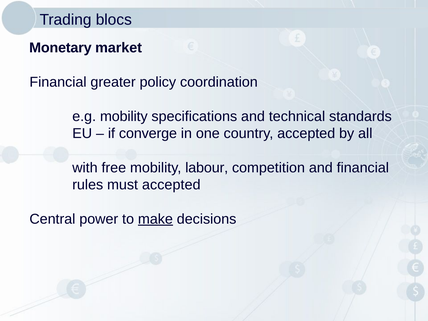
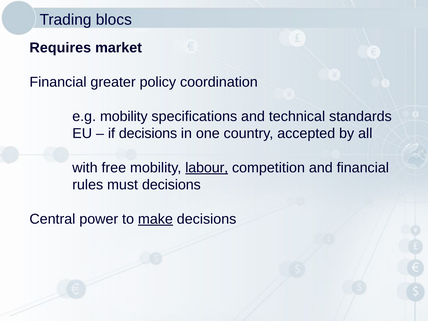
Monetary: Monetary -> Requires
if converge: converge -> decisions
labour underline: none -> present
must accepted: accepted -> decisions
